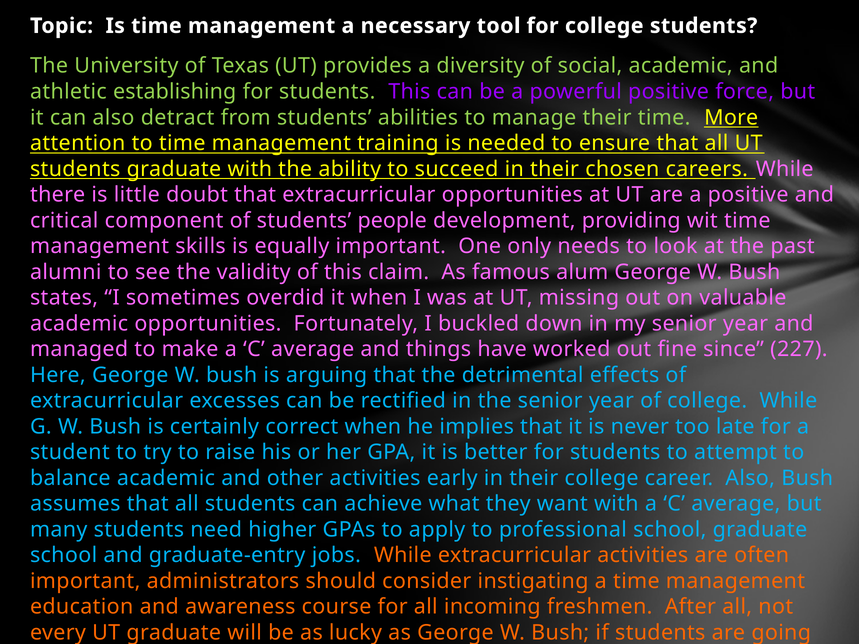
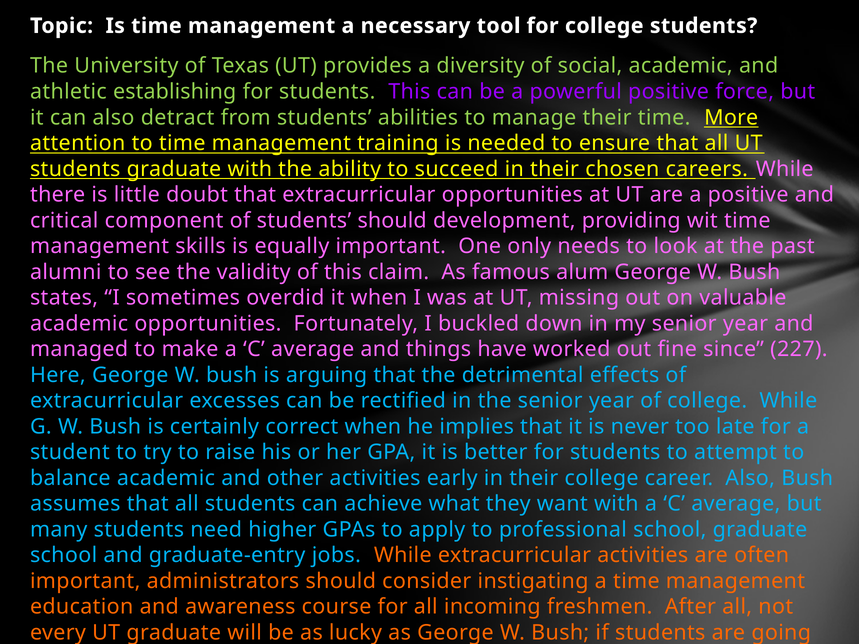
students people: people -> should
